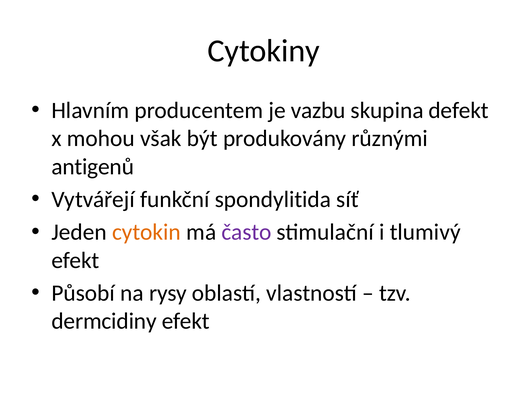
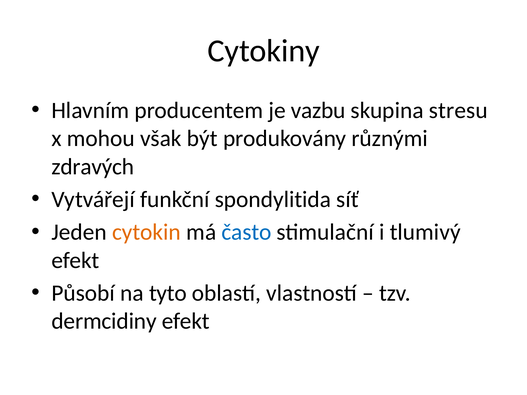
defekt: defekt -> stresu
antigenů: antigenů -> zdravých
často colour: purple -> blue
rysy: rysy -> tyto
